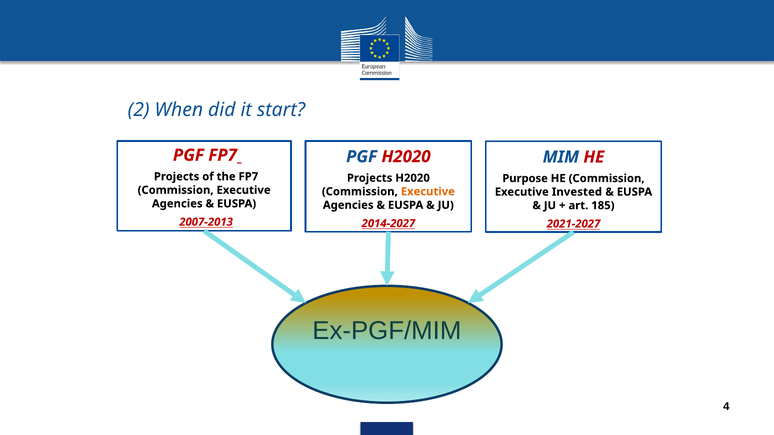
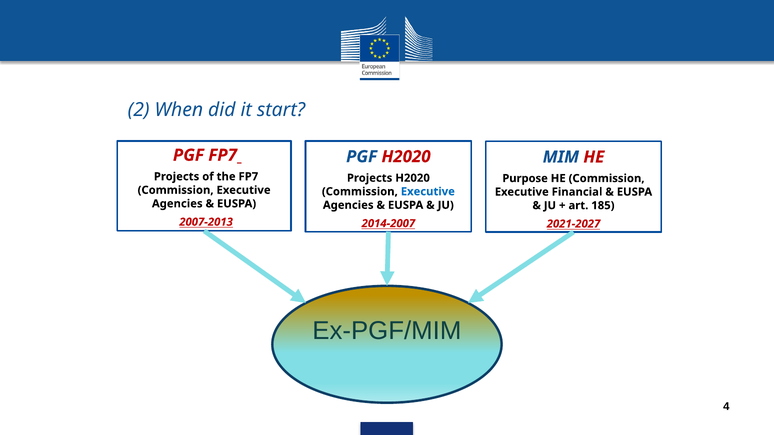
Executive at (428, 192) colour: orange -> blue
Invested: Invested -> Financial
2014-2027: 2014-2027 -> 2014-2007
